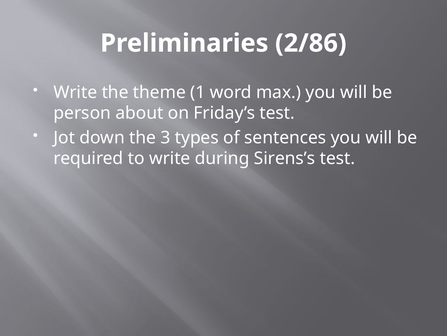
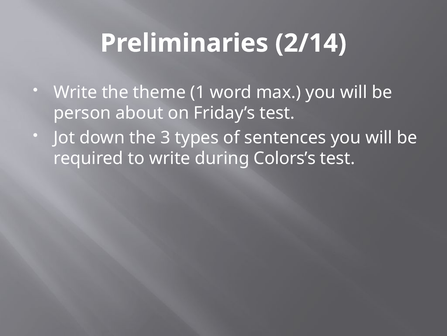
2/86: 2/86 -> 2/14
Sirens’s: Sirens’s -> Colors’s
